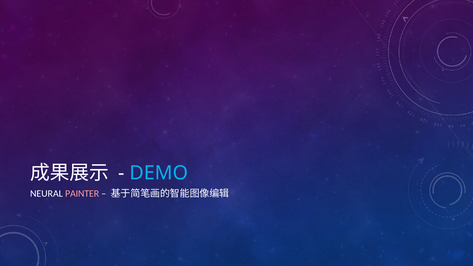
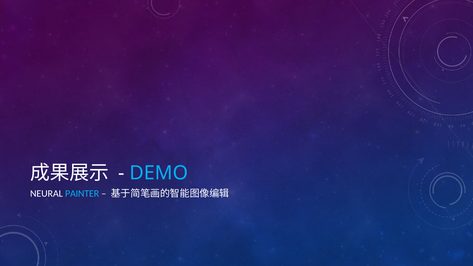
PAINTER colour: pink -> light blue
